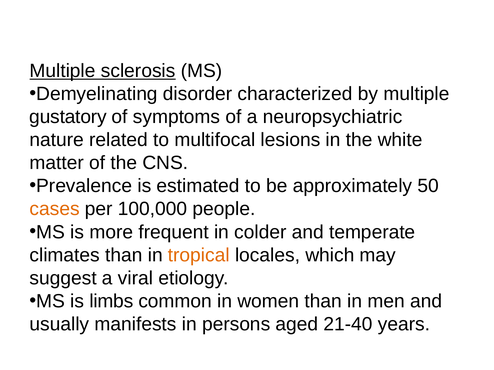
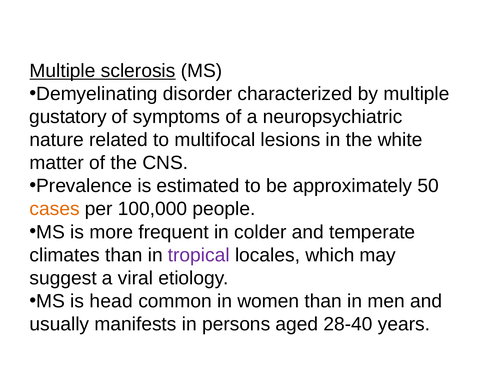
tropical colour: orange -> purple
limbs: limbs -> head
21-40: 21-40 -> 28-40
